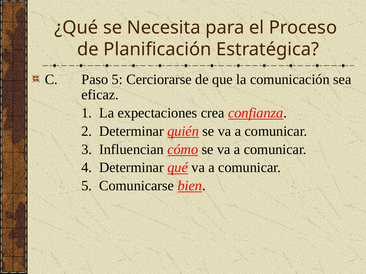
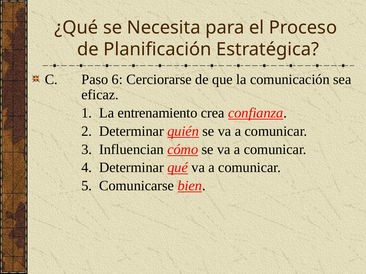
Paso 5: 5 -> 6
expectaciones: expectaciones -> entrenamiento
